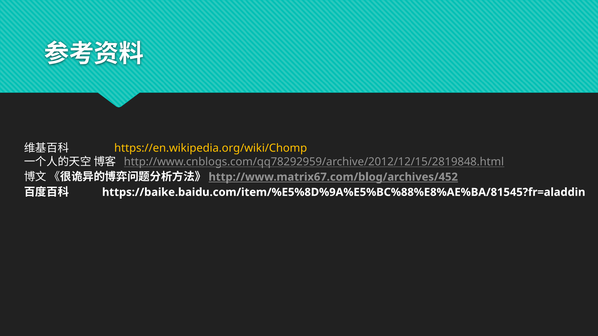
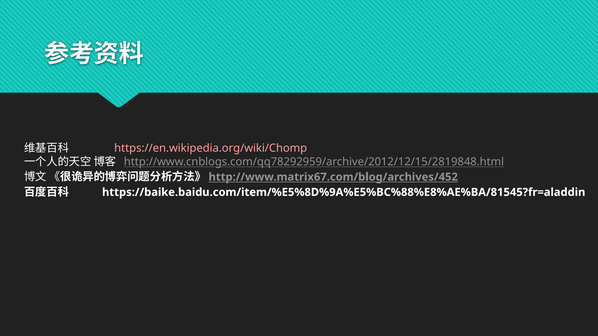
https://en.wikipedia.org/wiki/Chomp colour: yellow -> pink
